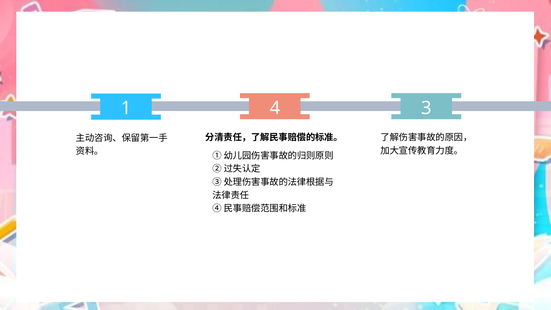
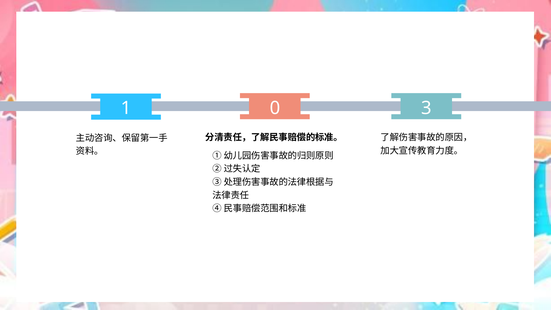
4: 4 -> 0
